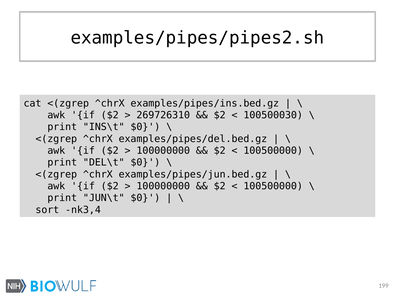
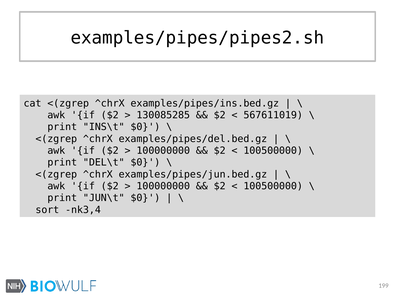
269726310: 269726310 -> 130085285
100500030: 100500030 -> 567611019
